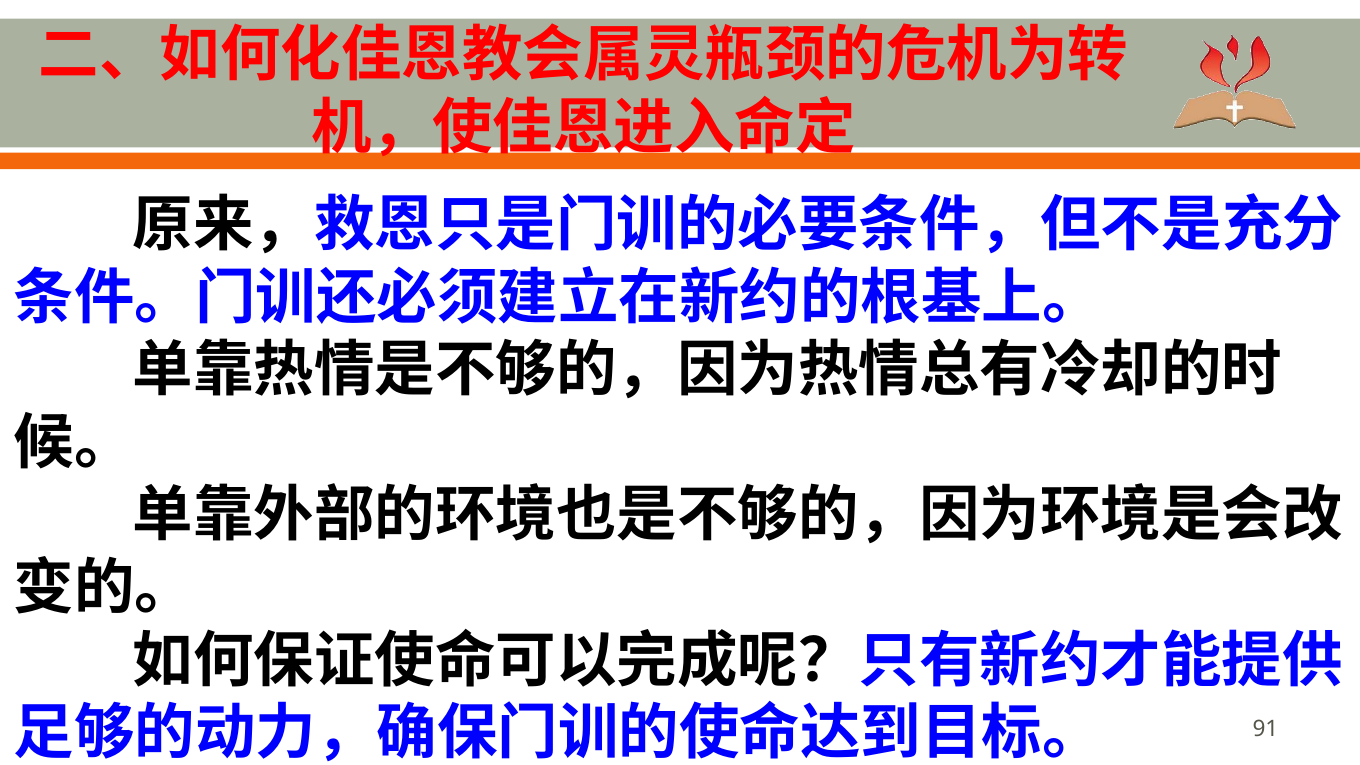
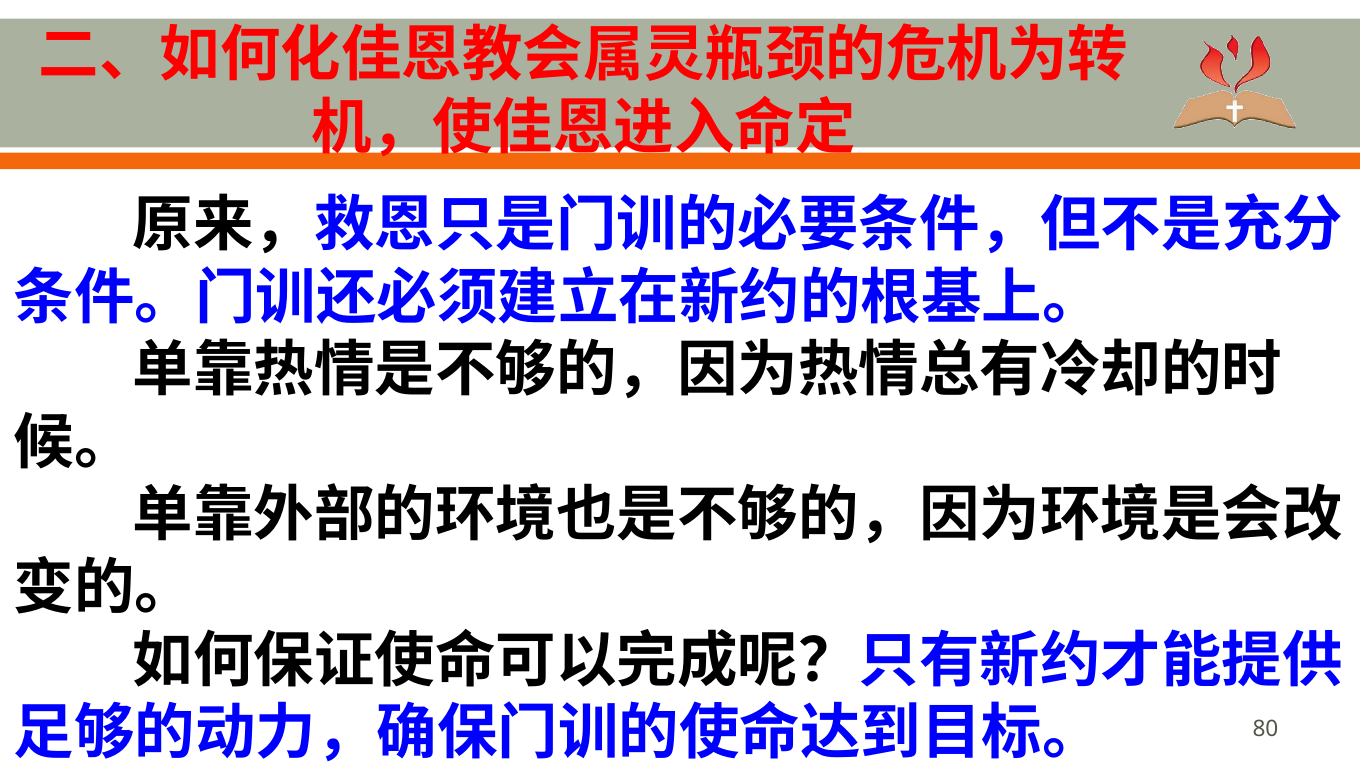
91: 91 -> 80
